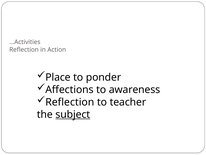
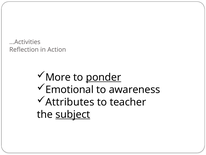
Place: Place -> More
ponder underline: none -> present
Affections: Affections -> Emotional
Reflection at (70, 102): Reflection -> Attributes
